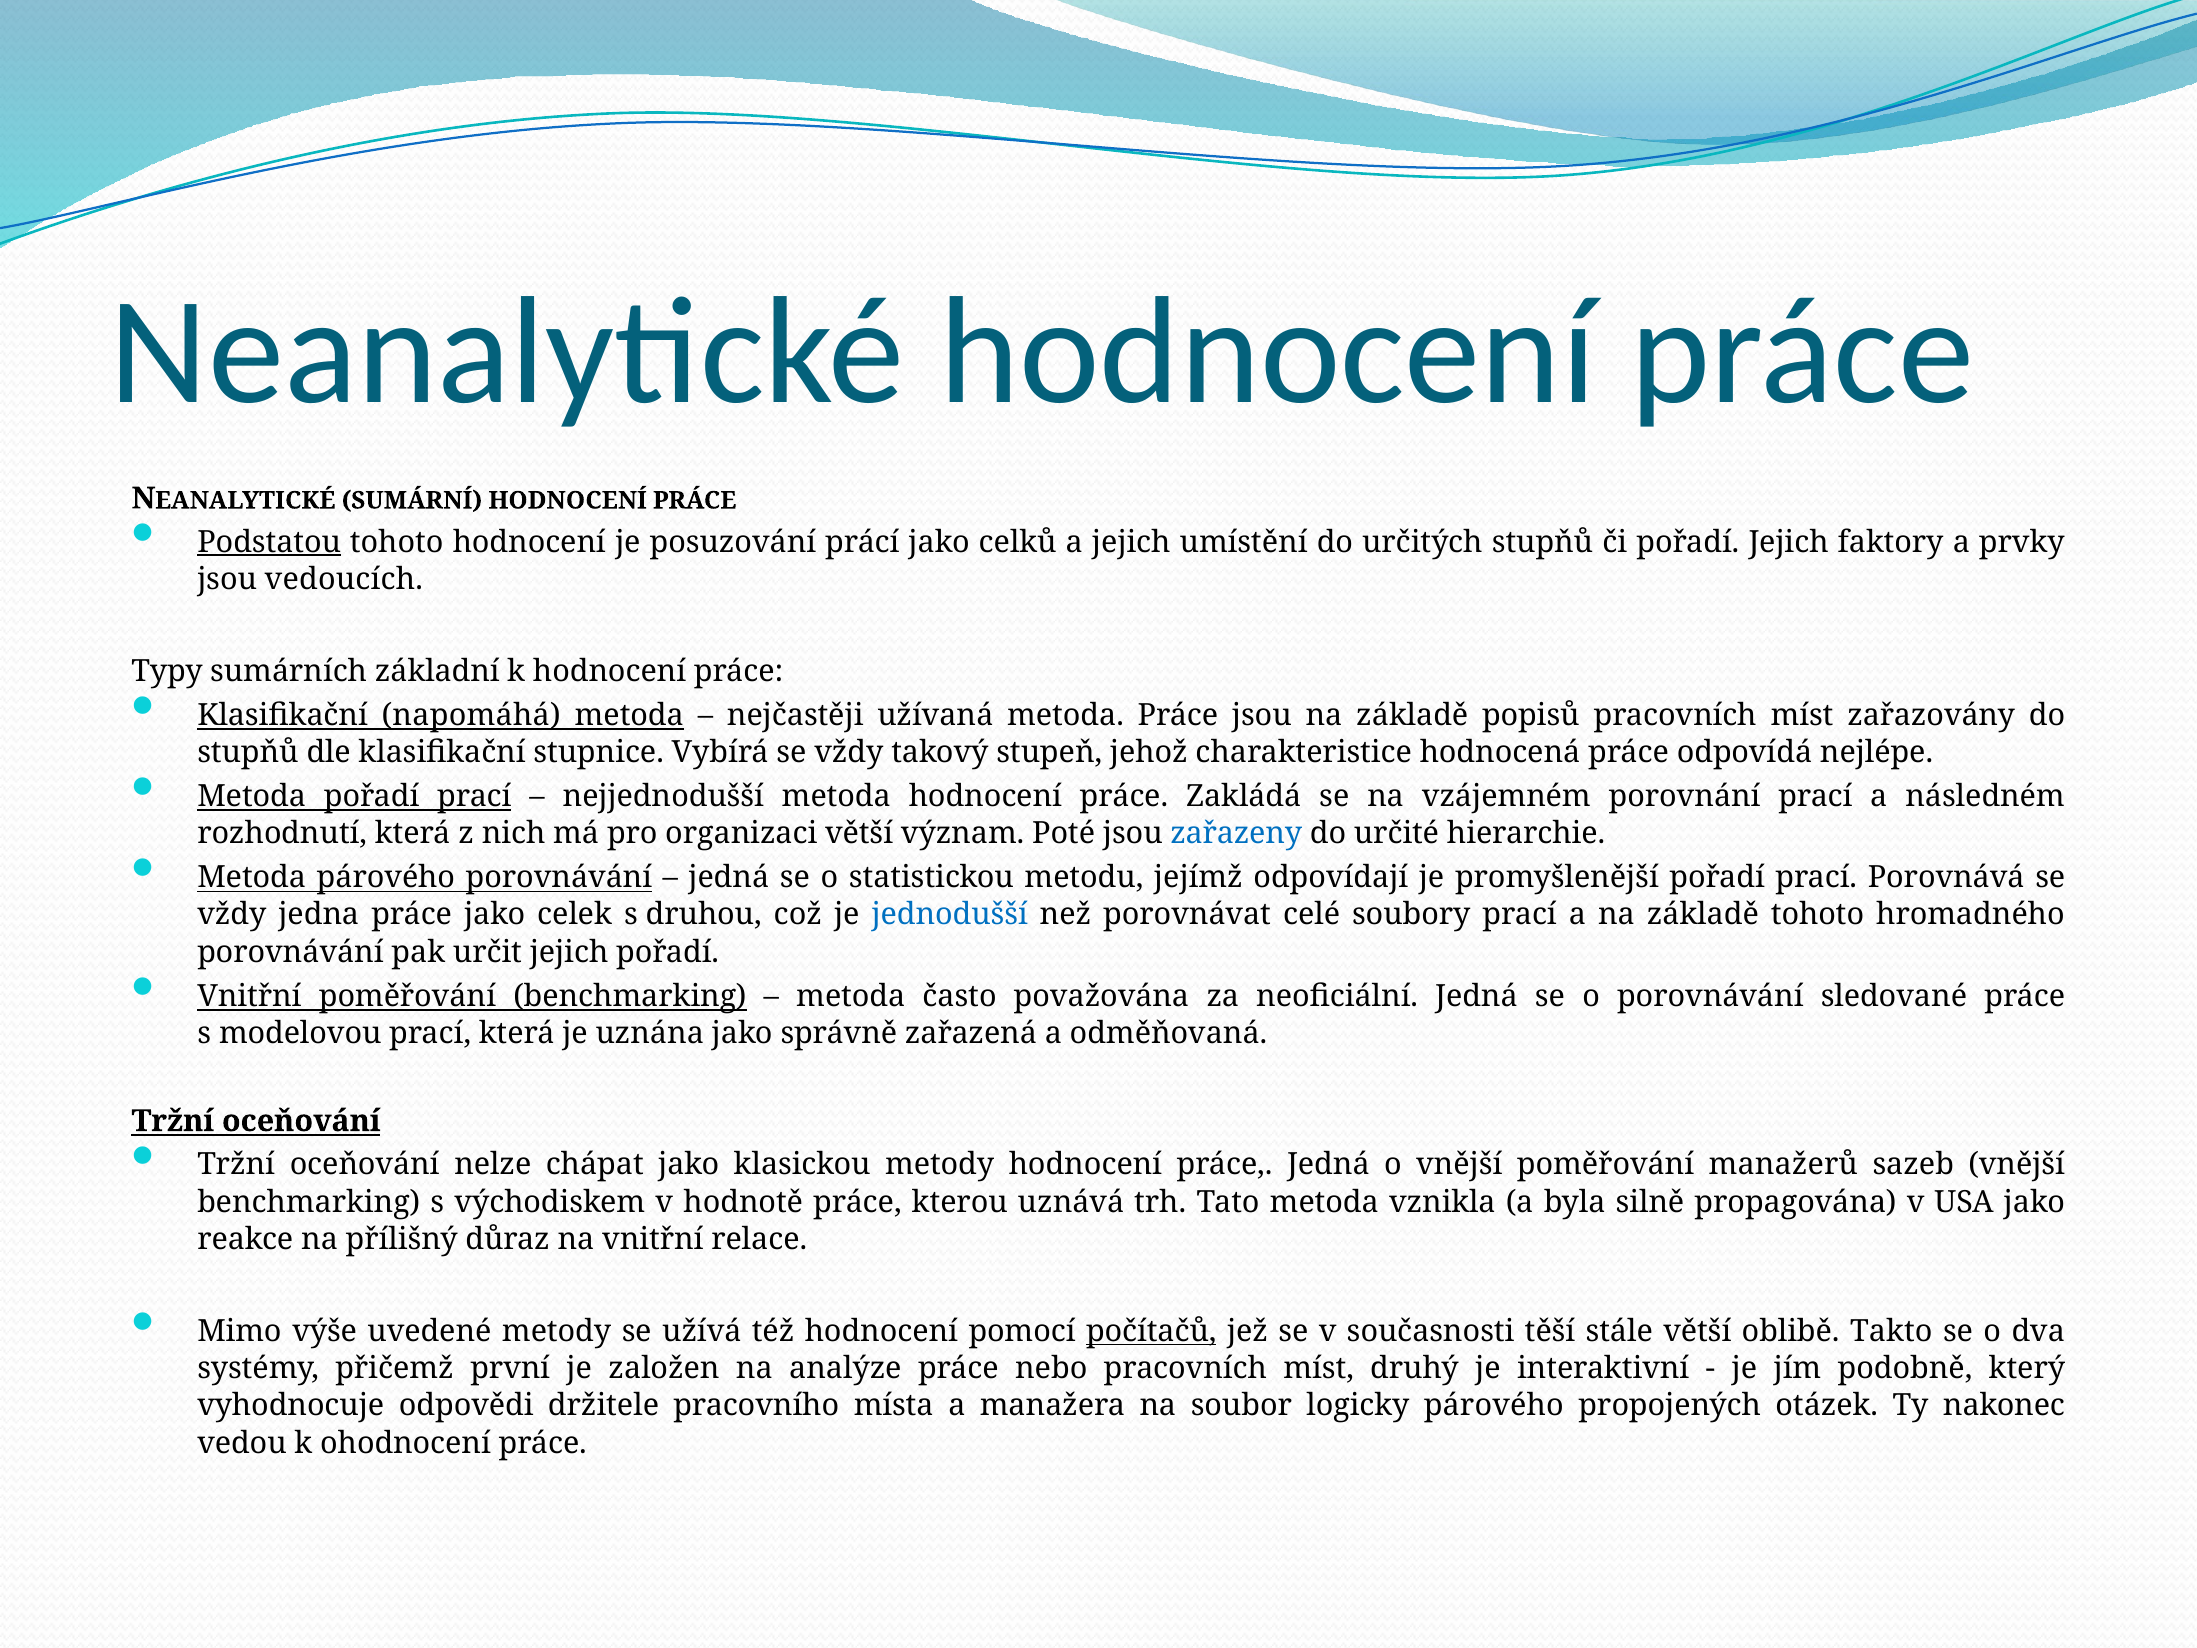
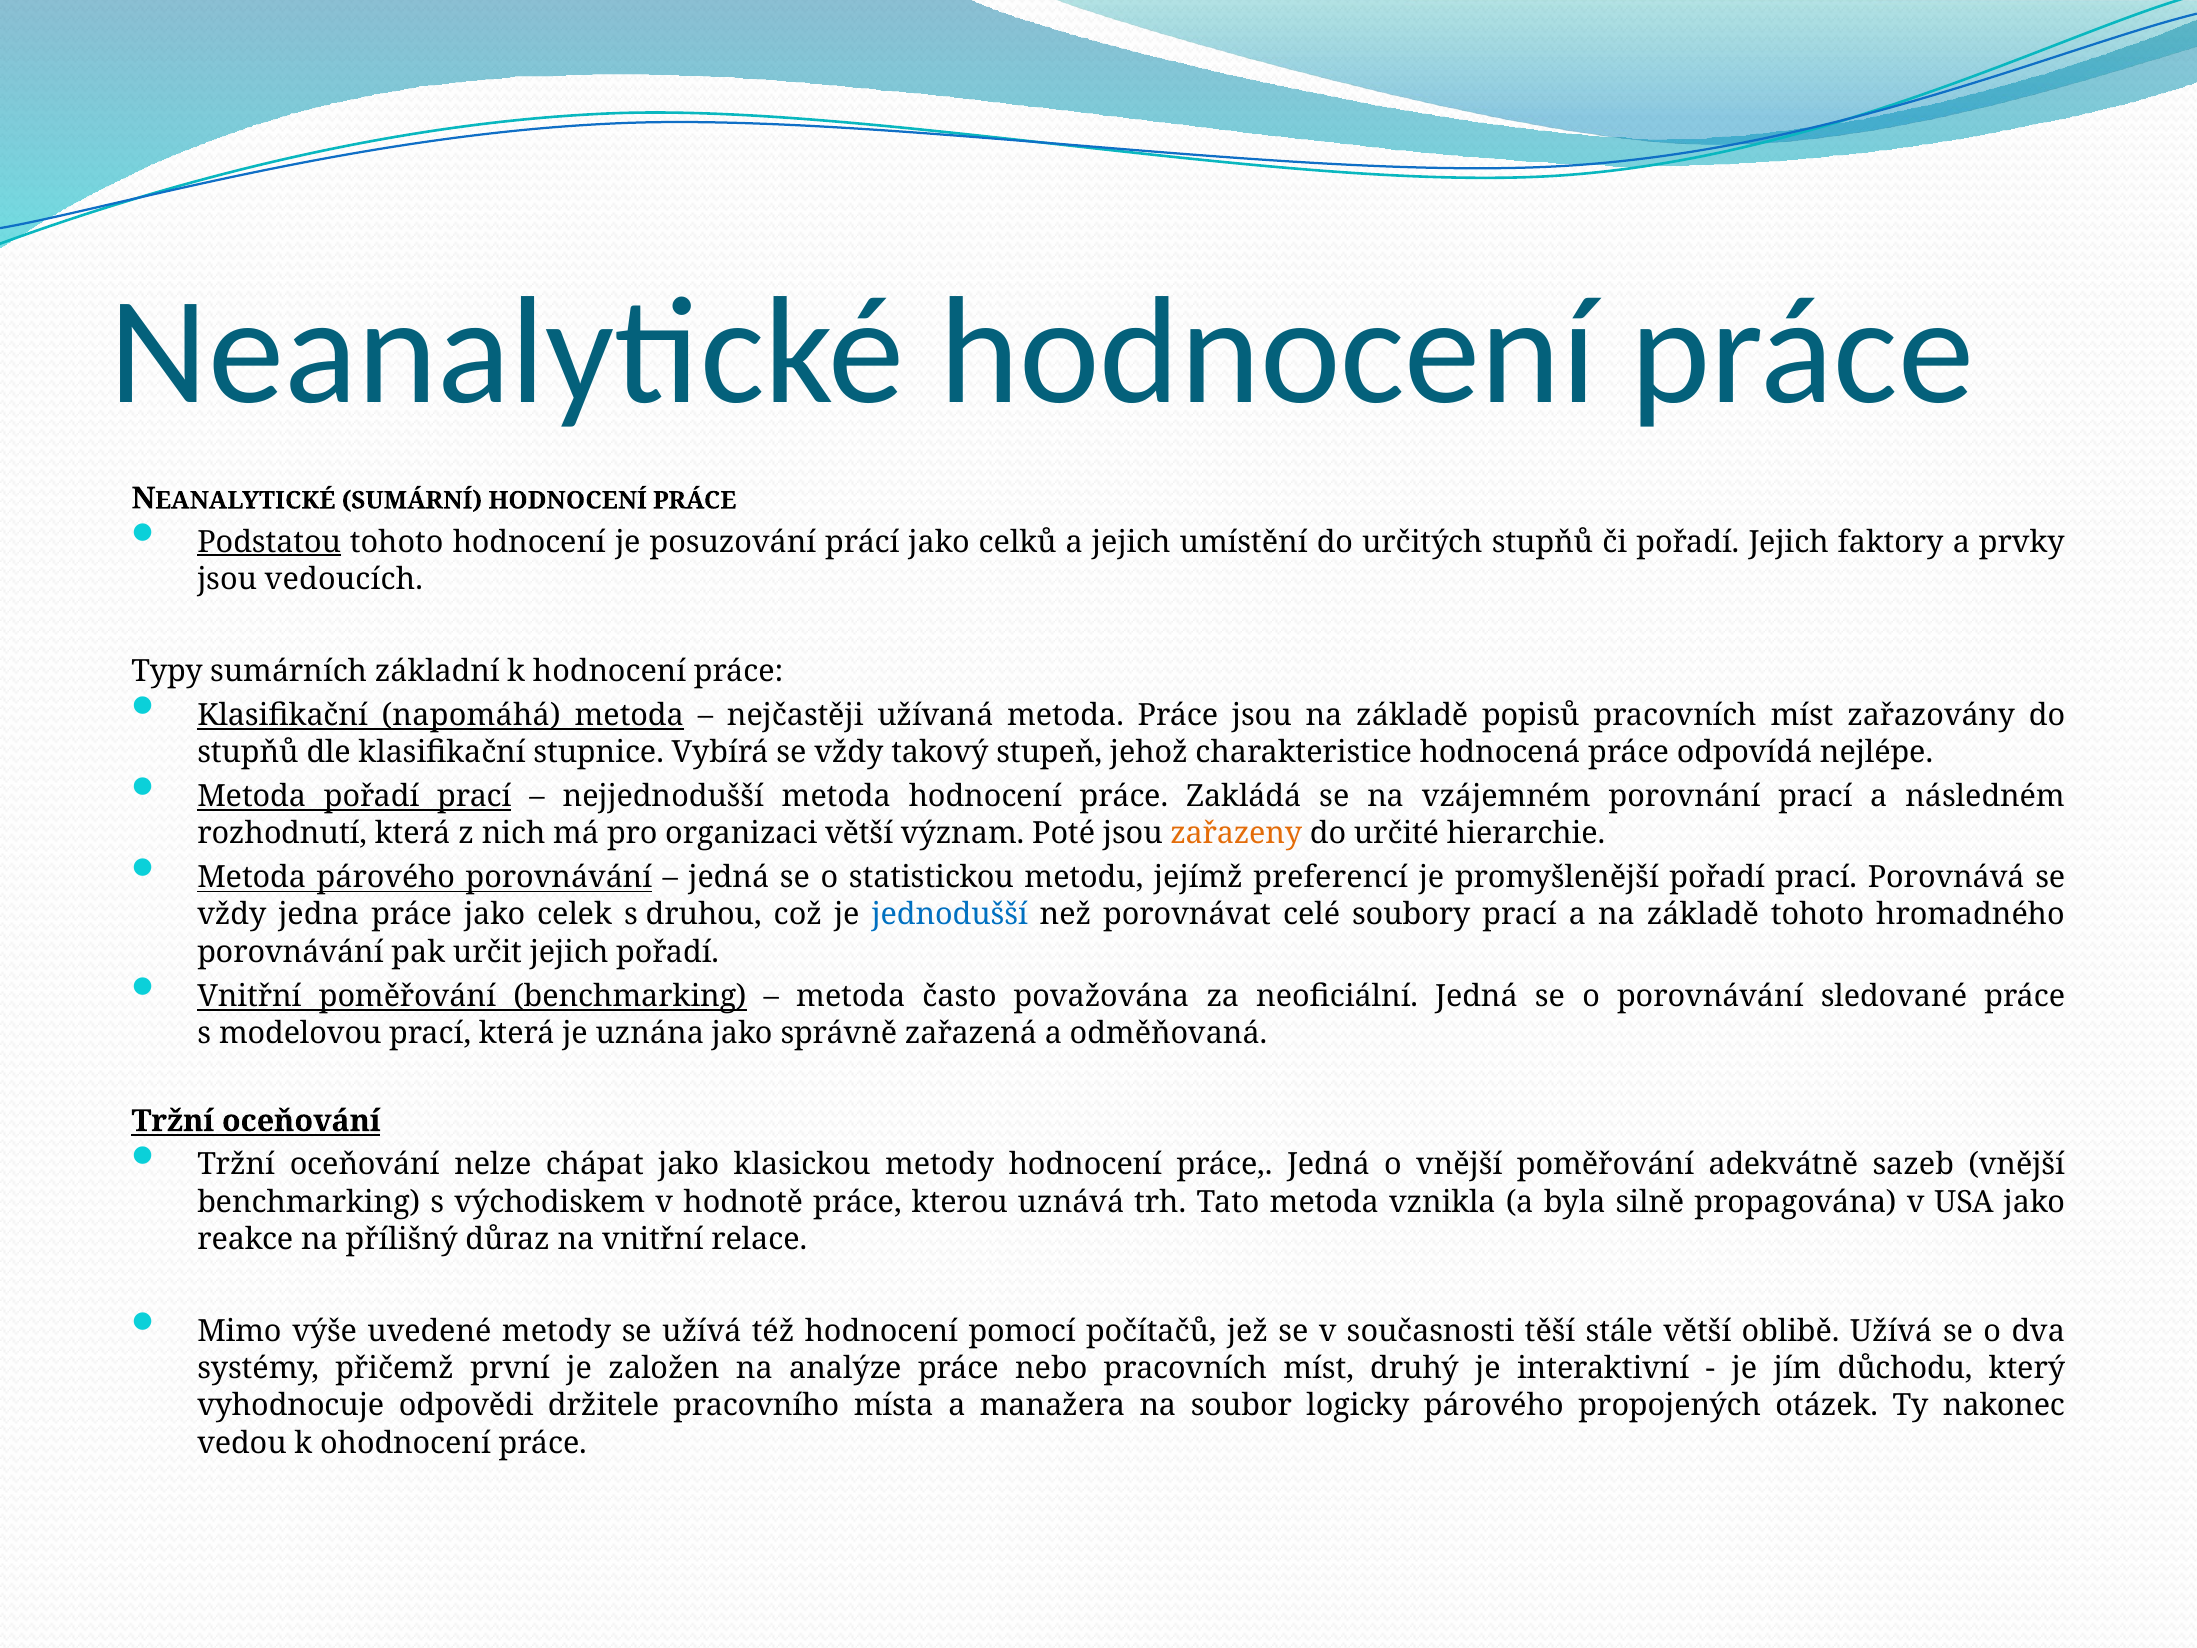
zařazeny colour: blue -> orange
odpovídají: odpovídají -> preferencí
manažerů: manažerů -> adekvátně
počítačů underline: present -> none
oblibě Takto: Takto -> Užívá
podobně: podobně -> důchodu
